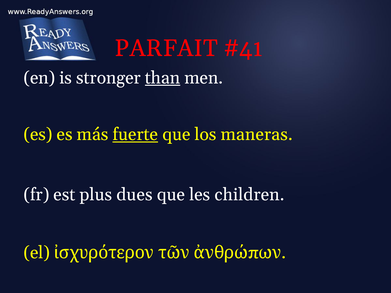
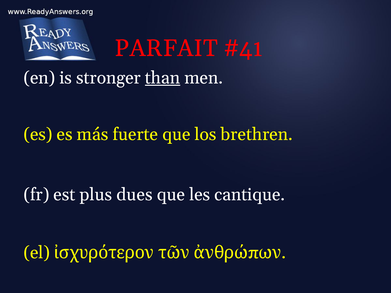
fuerte underline: present -> none
maneras: maneras -> brethren
children: children -> cantique
